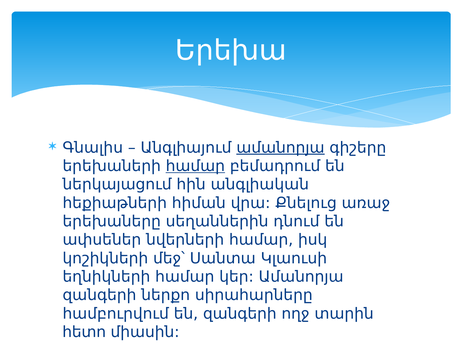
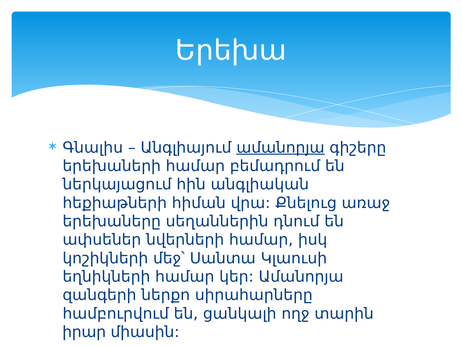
համար at (195, 166) underline: present -> none
են զանգերի: զանգերի -> ցանկալի
հետո: հետո -> իրար
